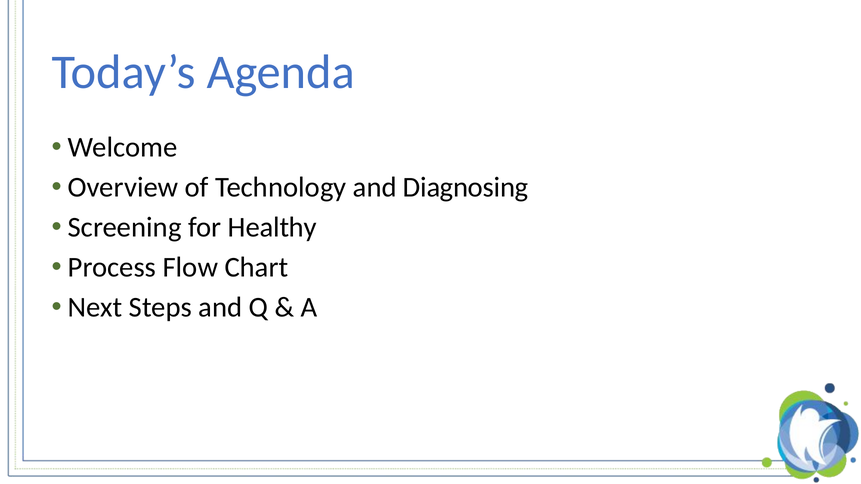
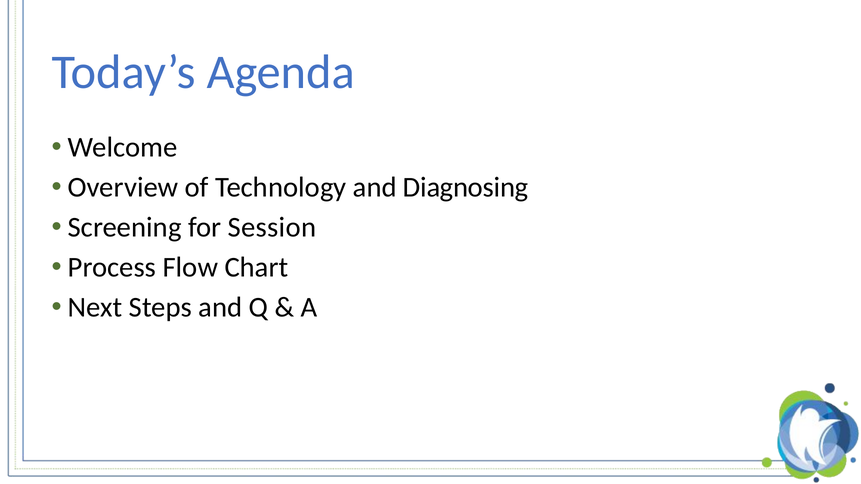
Healthy: Healthy -> Session
